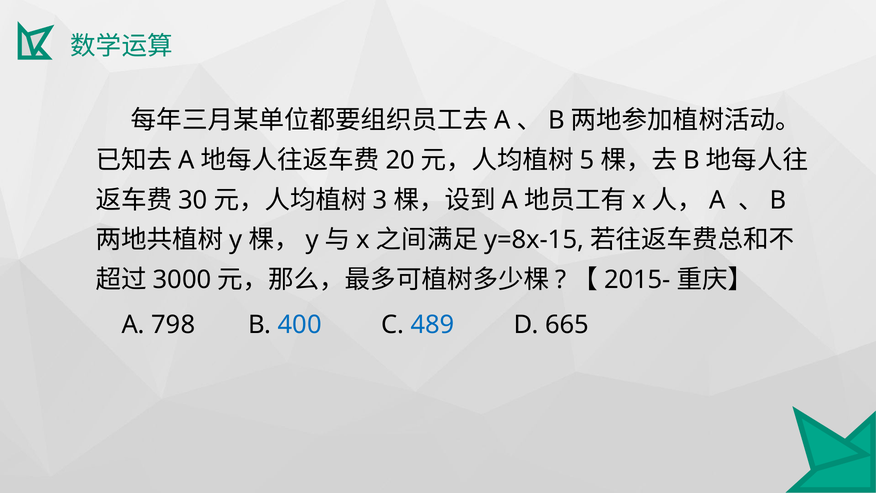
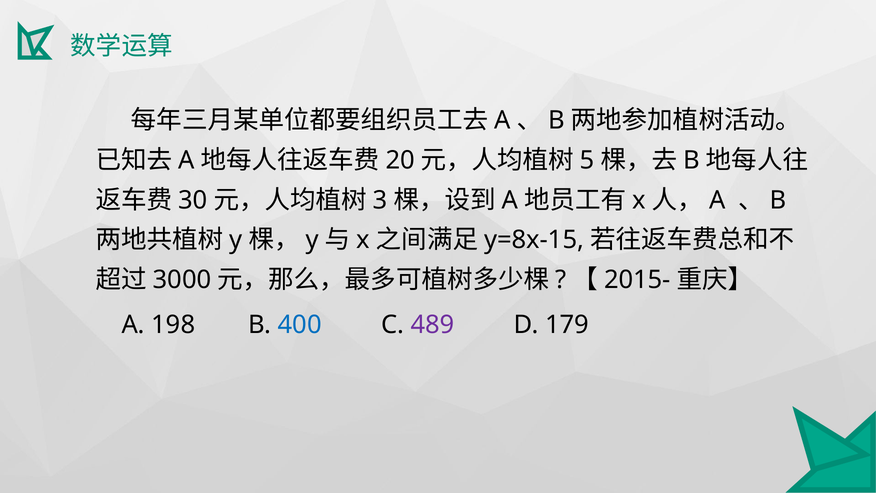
798: 798 -> 198
489 colour: blue -> purple
665: 665 -> 179
